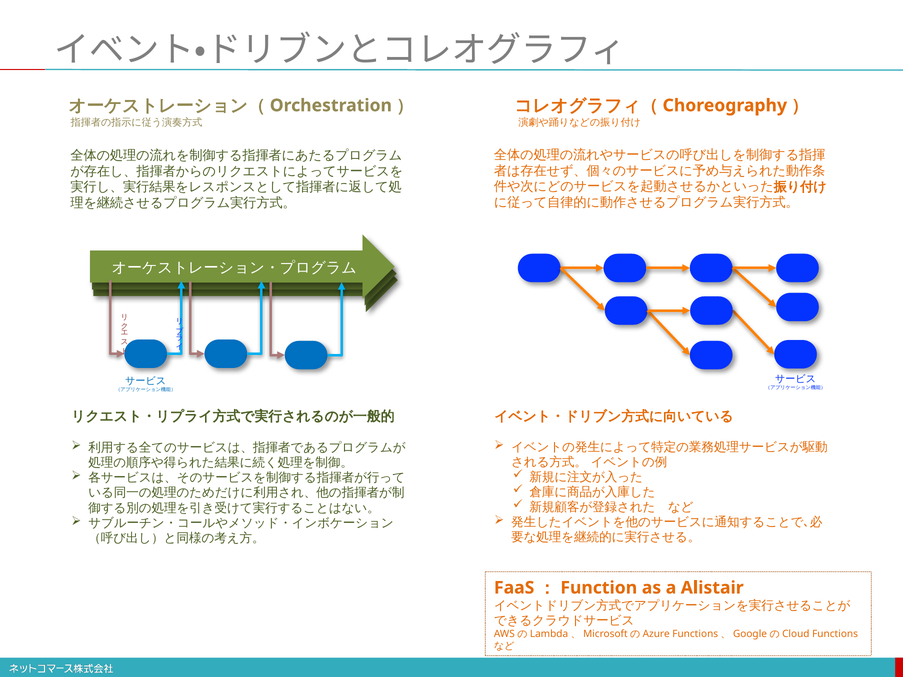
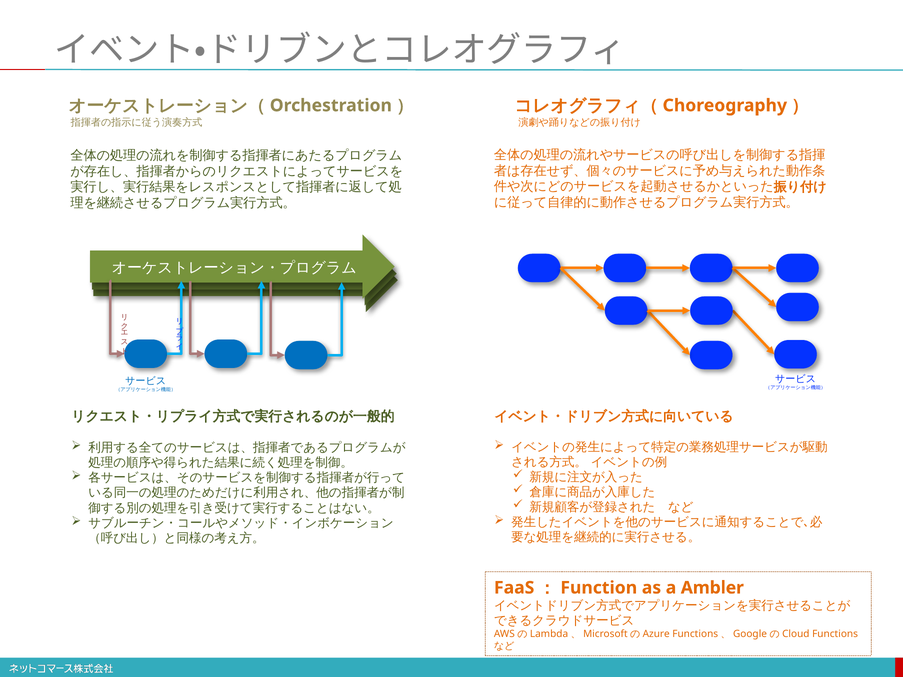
Alistair: Alistair -> Ambler
